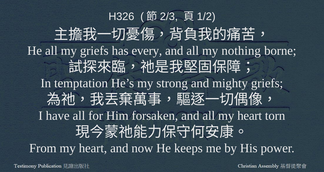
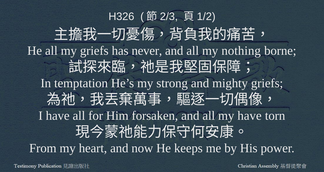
every: every -> never
all my heart: heart -> have
